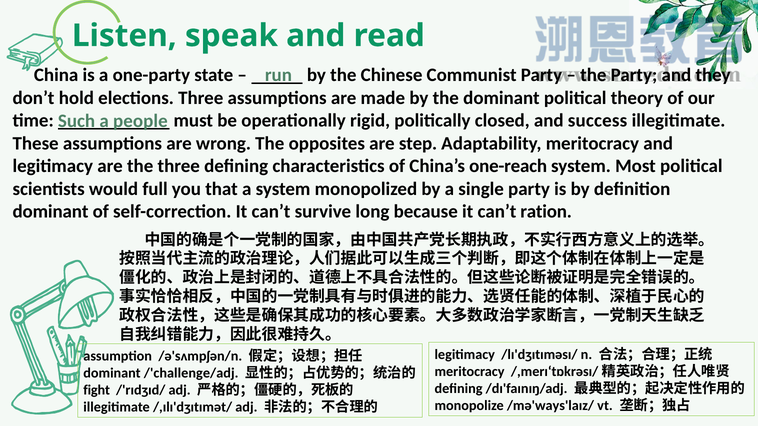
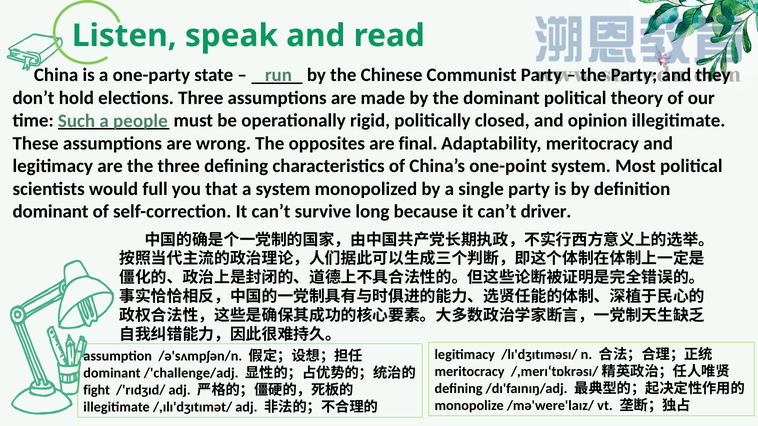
success: success -> opinion
step: step -> final
one-reach: one-reach -> one-point
ration: ration -> driver
/mə'ways'laɪz/: /mə'ways'laɪz/ -> /mə'were'laɪz/
